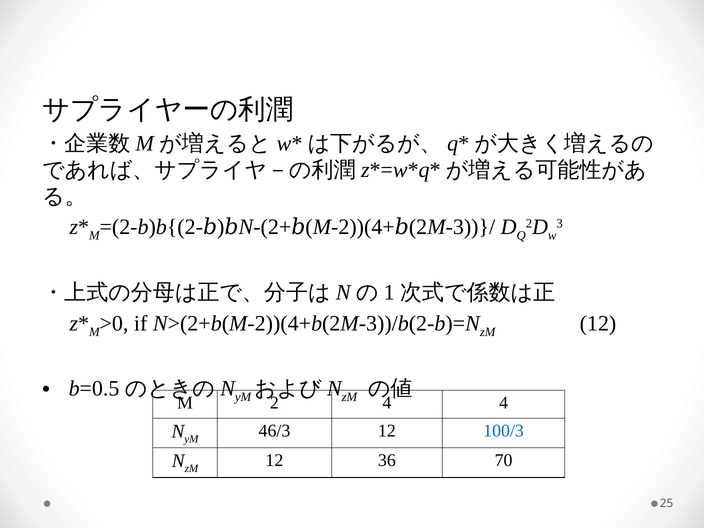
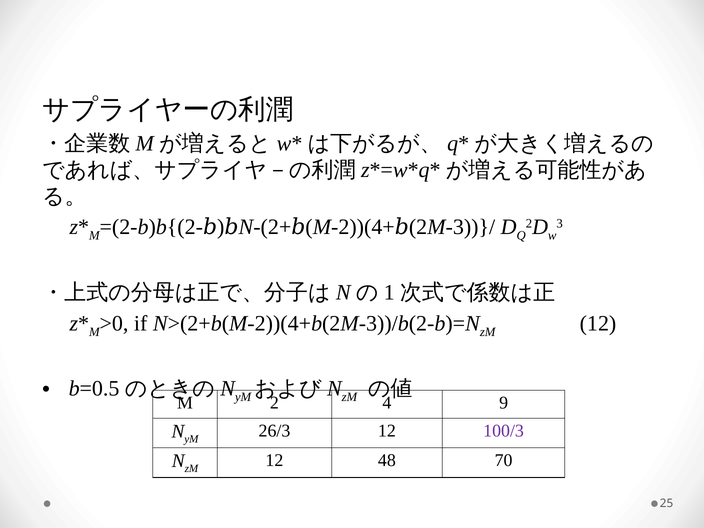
4 at (504, 403): 4 -> 9
46/3: 46/3 -> 26/3
100/3 colour: blue -> purple
36: 36 -> 48
